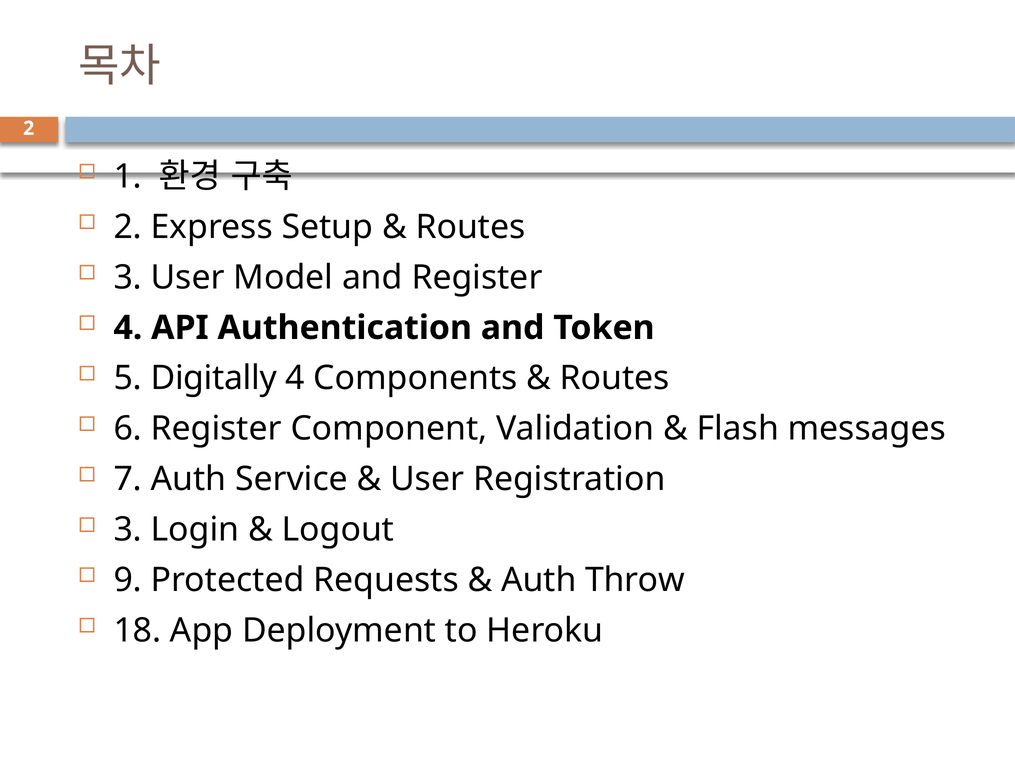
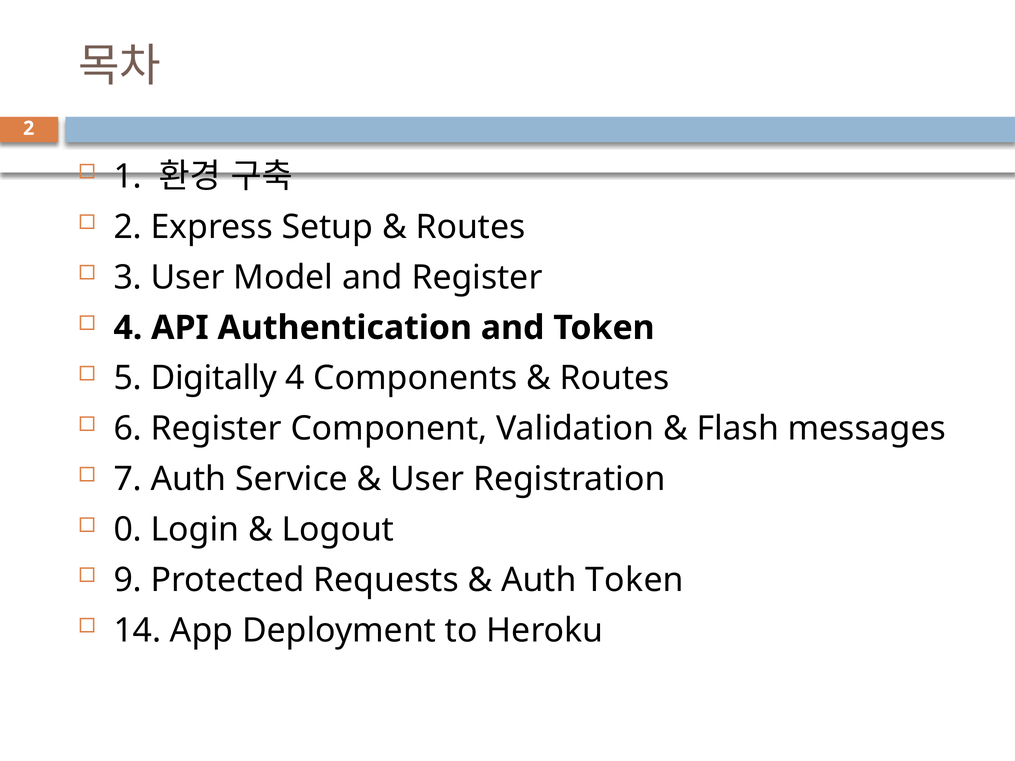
3 at (128, 530): 3 -> 0
Auth Throw: Throw -> Token
18: 18 -> 14
